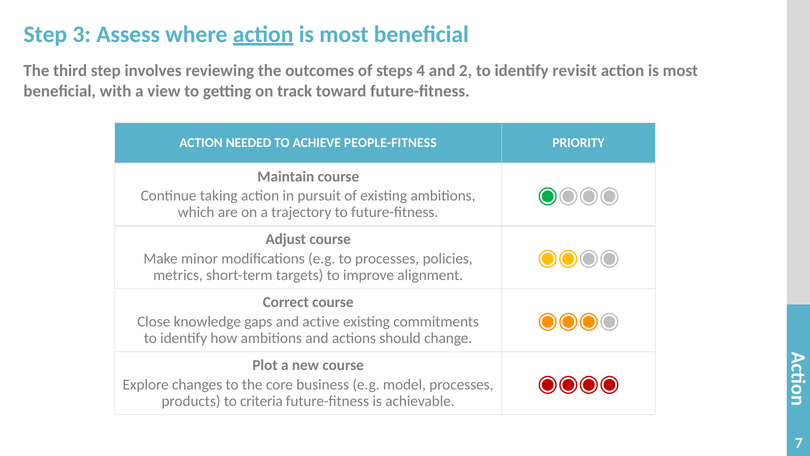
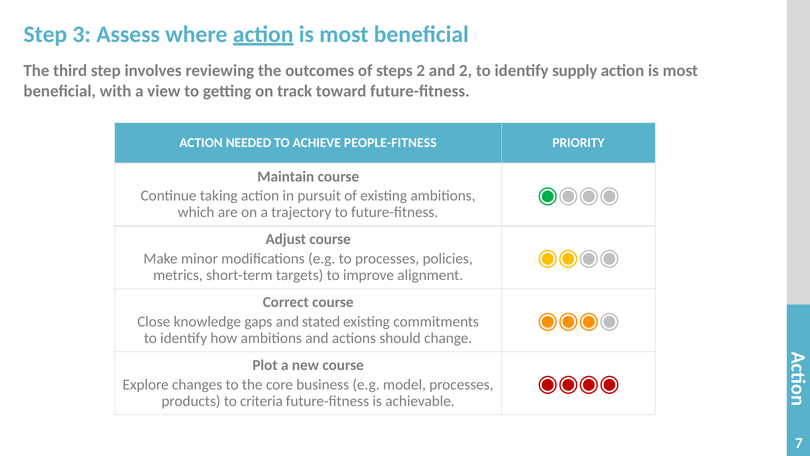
steps 4: 4 -> 2
revisit: revisit -> supply
active: active -> stated
